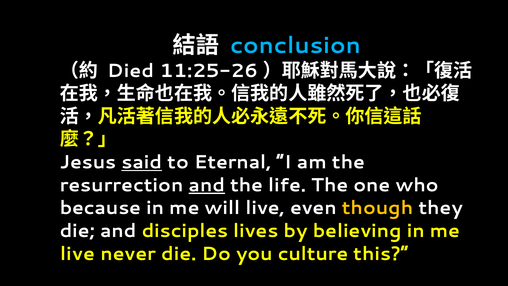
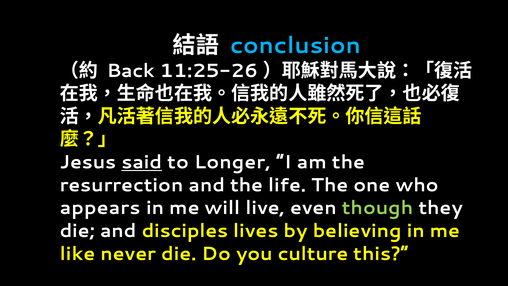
Died: Died -> Back
Eternal: Eternal -> Longer
and at (207, 185) underline: present -> none
because: because -> appears
though colour: yellow -> light green
live at (77, 254): live -> like
